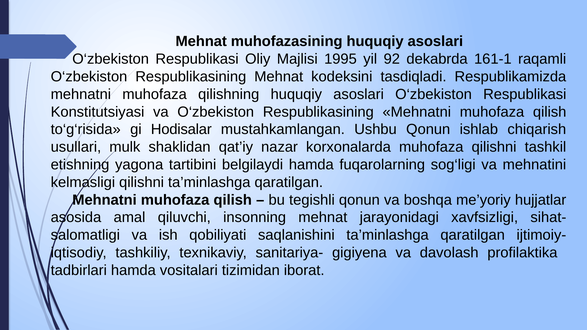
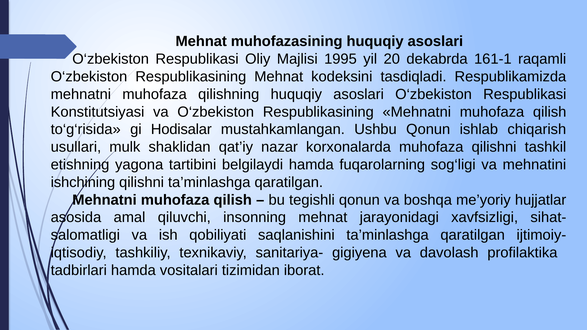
92: 92 -> 20
kelmasligi: kelmasligi -> ishchining
